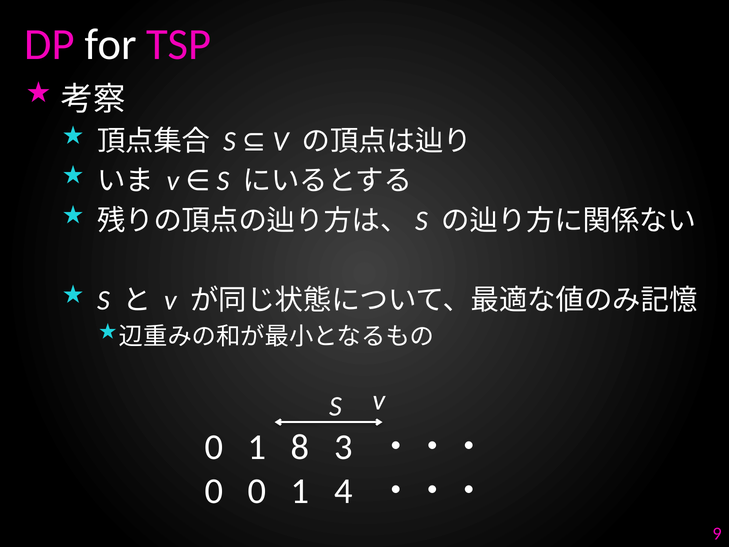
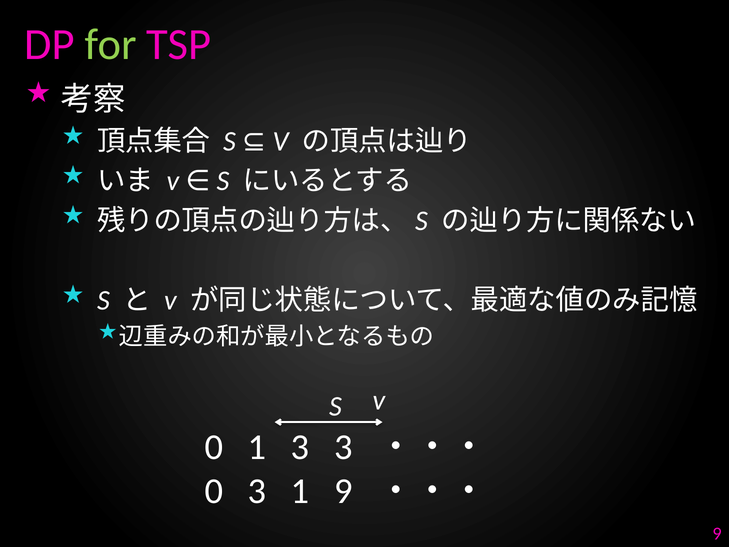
for colour: white -> light green
1 8: 8 -> 3
0 0: 0 -> 3
1 4: 4 -> 9
